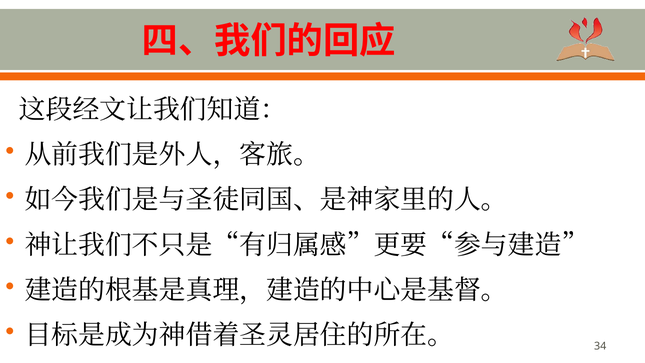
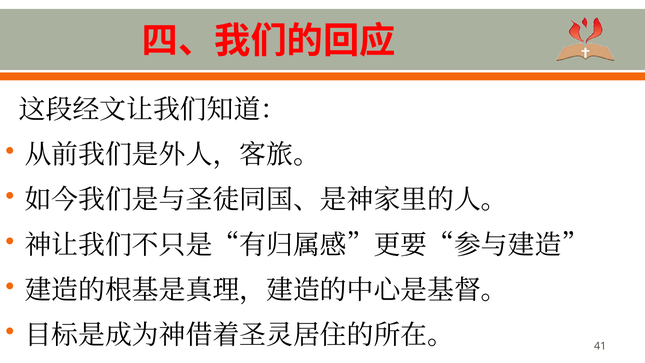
34: 34 -> 41
